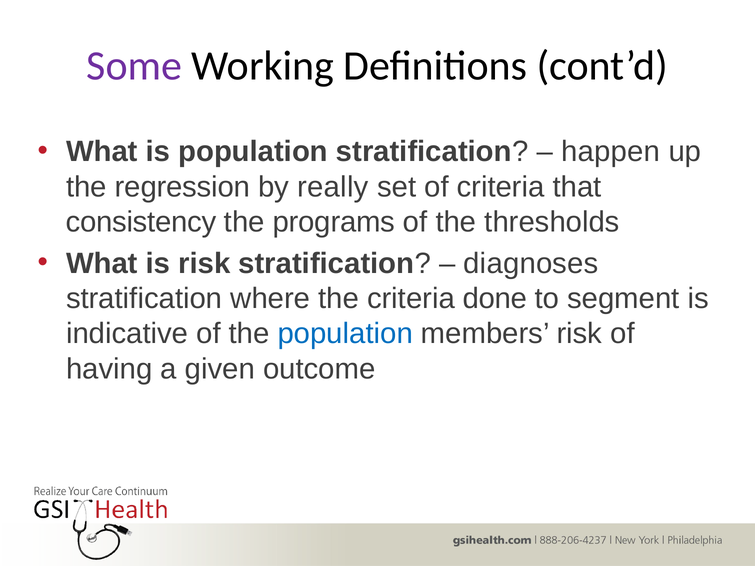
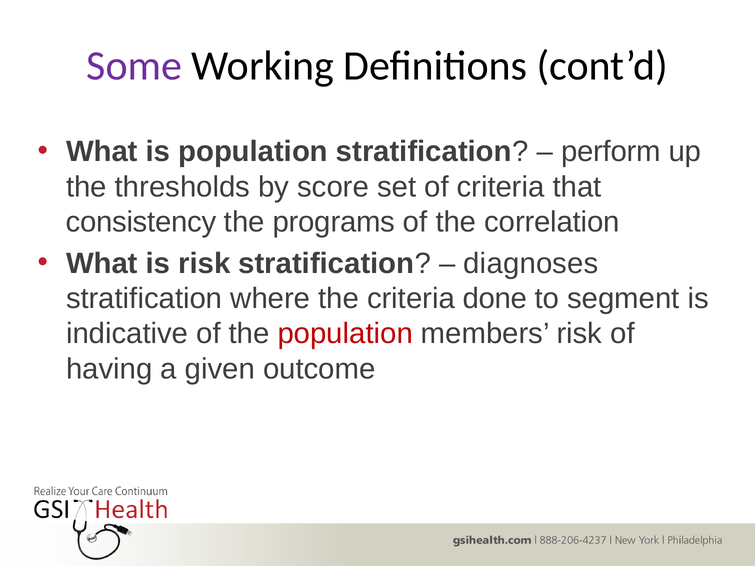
happen: happen -> perform
regression: regression -> thresholds
really: really -> score
thresholds: thresholds -> correlation
population at (345, 334) colour: blue -> red
